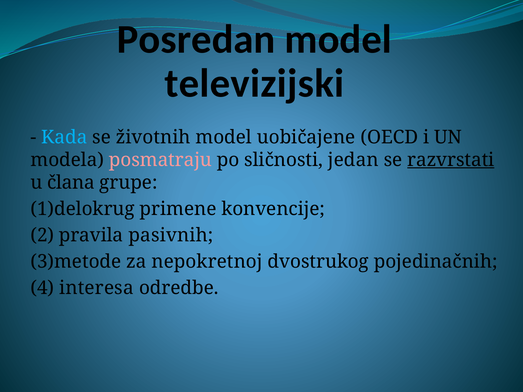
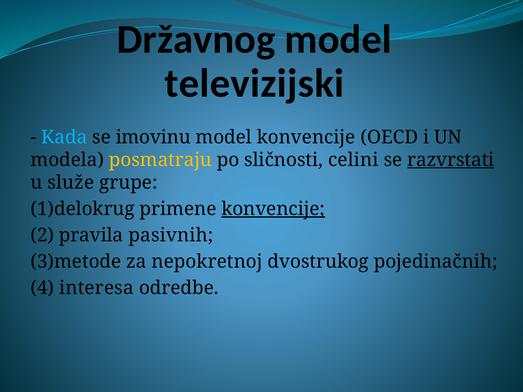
Posredan: Posredan -> Državnog
životnih: životnih -> imovinu
model uobičajene: uobičajene -> konvencije
posmatraju colour: pink -> yellow
jedan: jedan -> celini
člana: člana -> služe
konvencije at (273, 209) underline: none -> present
